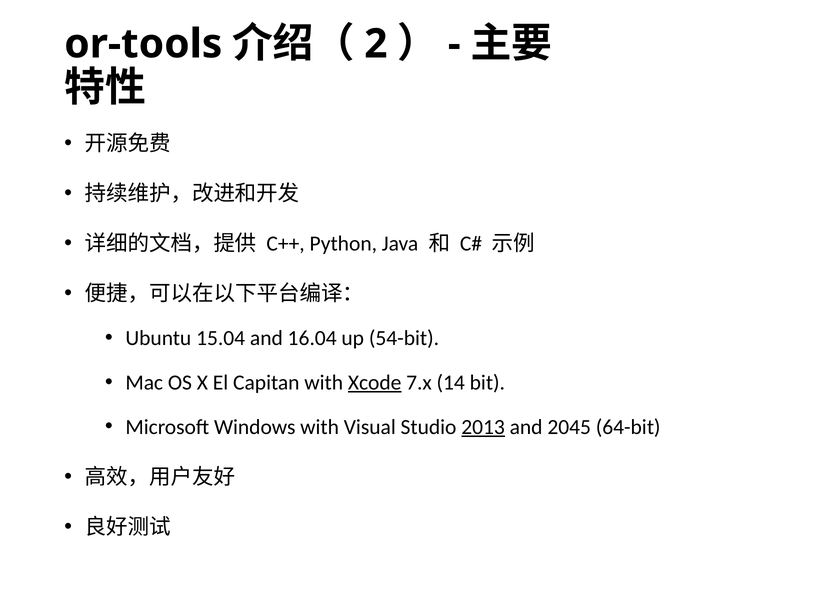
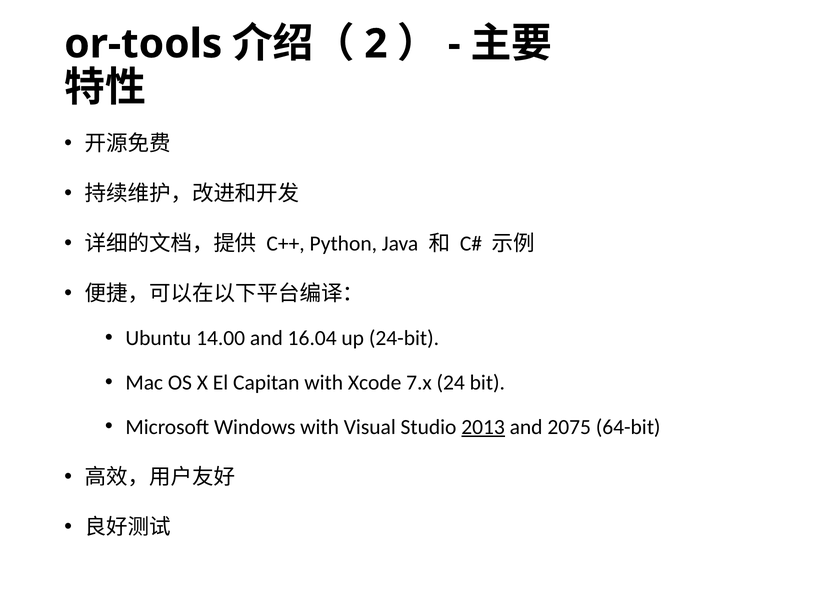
15.04: 15.04 -> 14.00
54-bit: 54-bit -> 24-bit
Xcode underline: present -> none
14: 14 -> 24
2045: 2045 -> 2075
